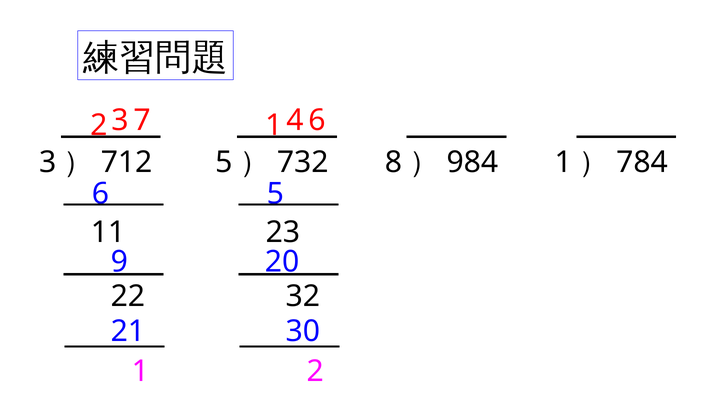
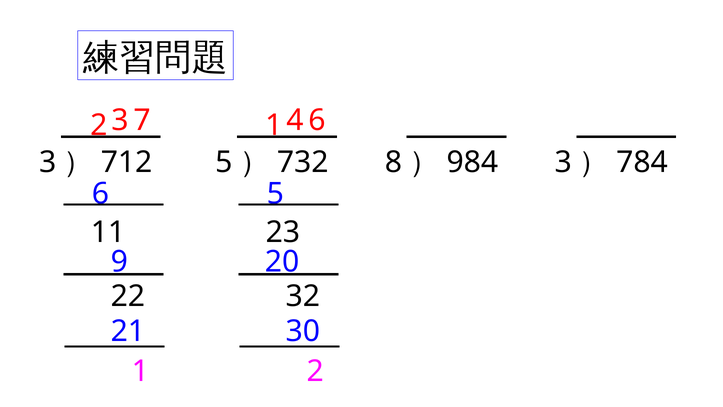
1 at (563, 162): 1 -> 3
